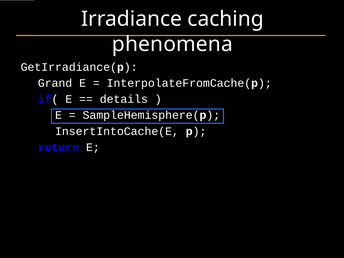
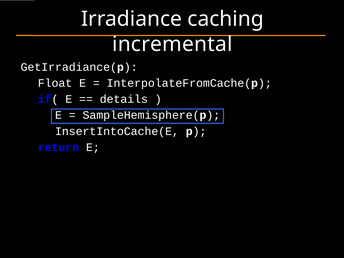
phenomena: phenomena -> incremental
Grand: Grand -> Float
